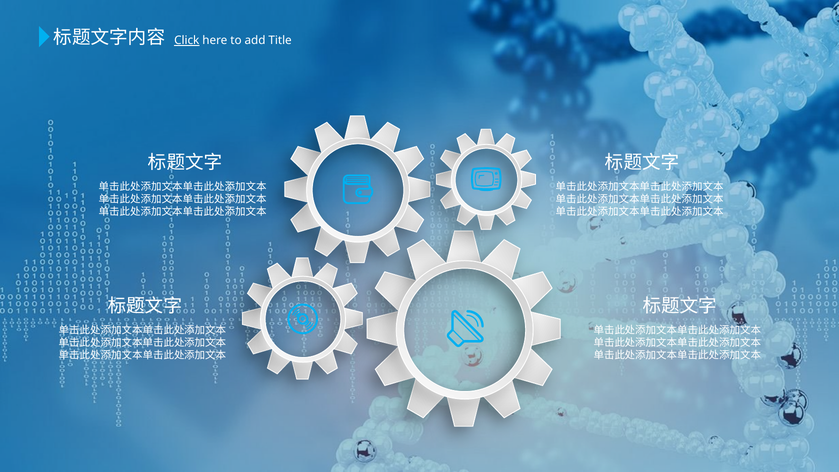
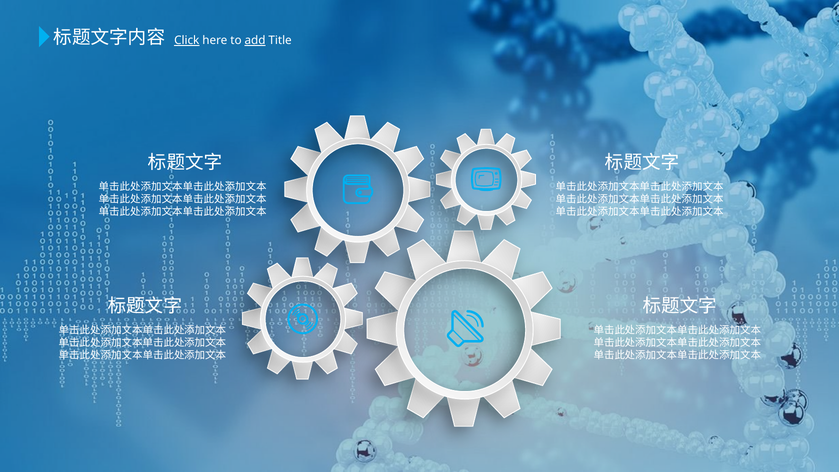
add underline: none -> present
